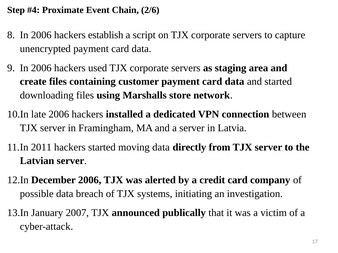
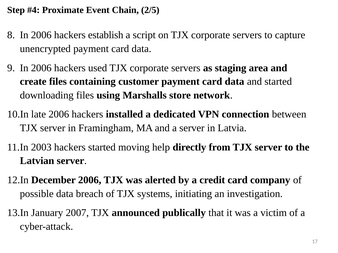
2/6: 2/6 -> 2/5
2011: 2011 -> 2003
moving data: data -> help
